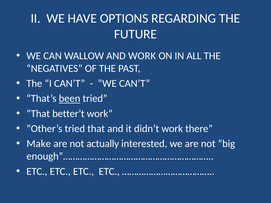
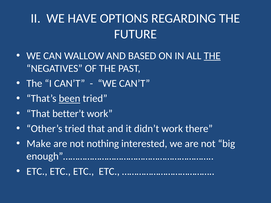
AND WORK: WORK -> BASED
THE at (212, 56) underline: none -> present
actually: actually -> nothing
